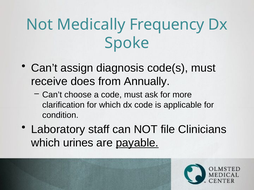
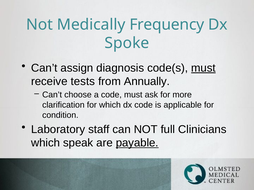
must at (203, 68) underline: none -> present
does: does -> tests
file: file -> full
urines: urines -> speak
